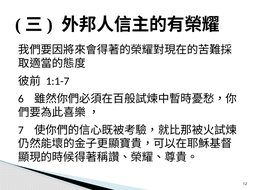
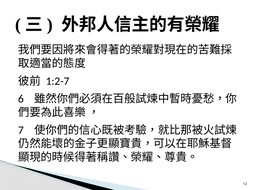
1:1-7: 1:1-7 -> 1:2-7
